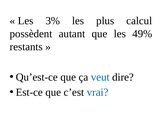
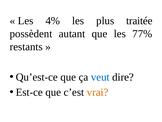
3%: 3% -> 4%
calcul: calcul -> traitée
49%: 49% -> 77%
vrai colour: blue -> orange
